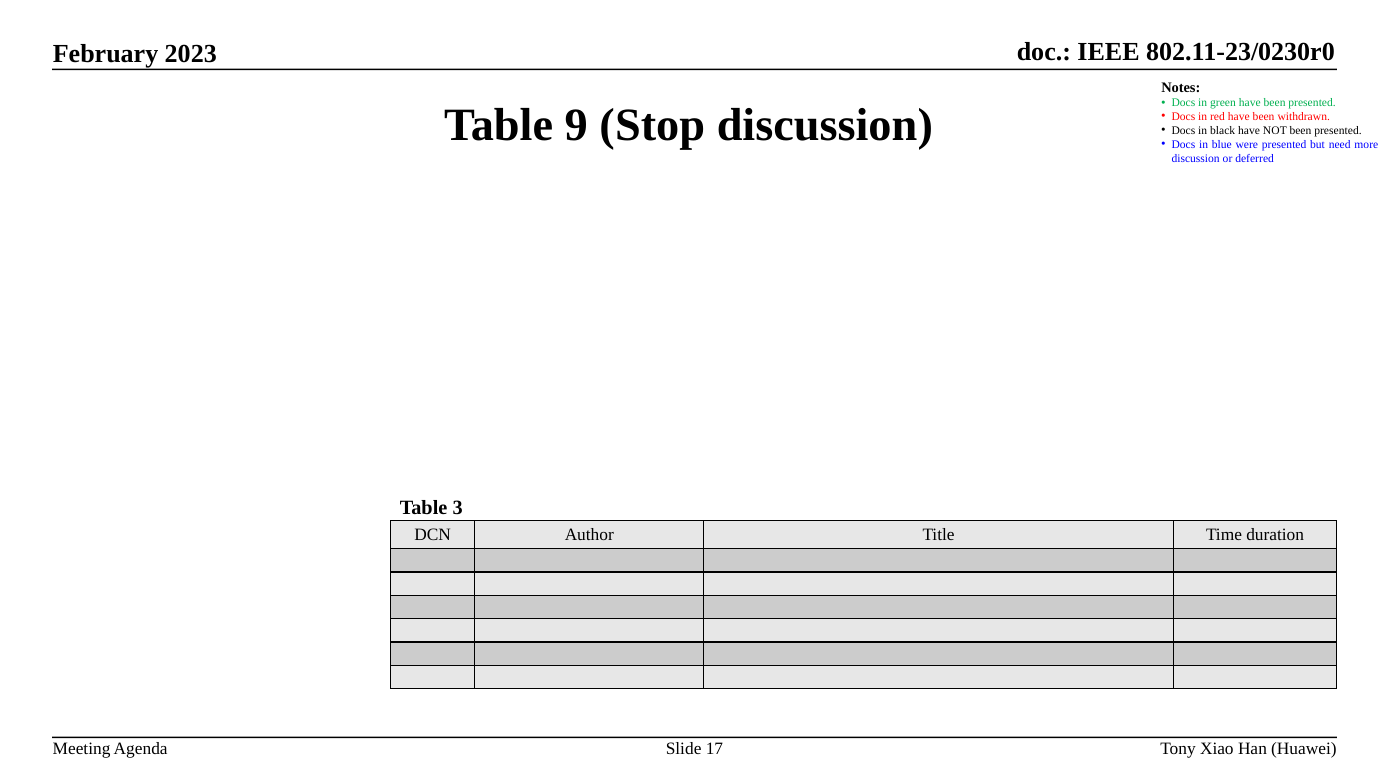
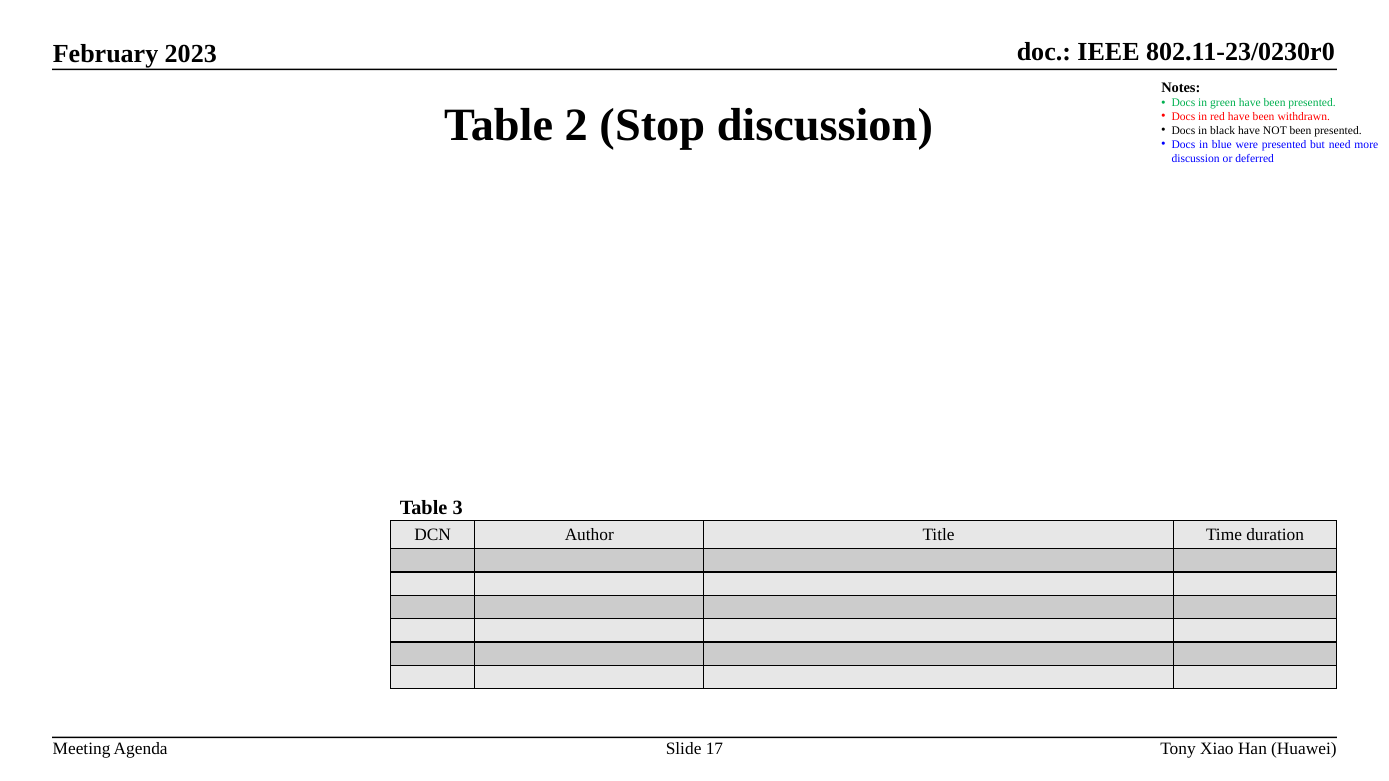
9: 9 -> 2
